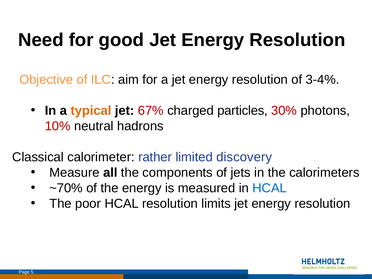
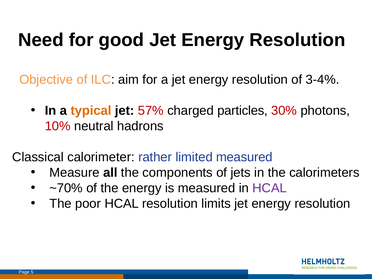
67%: 67% -> 57%
limited discovery: discovery -> measured
HCAL at (270, 188) colour: blue -> purple
